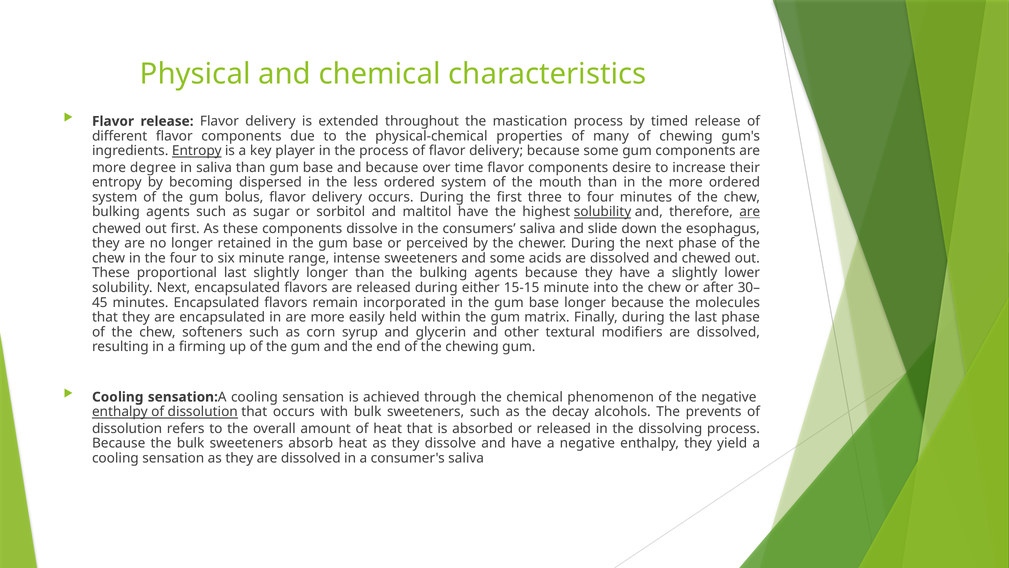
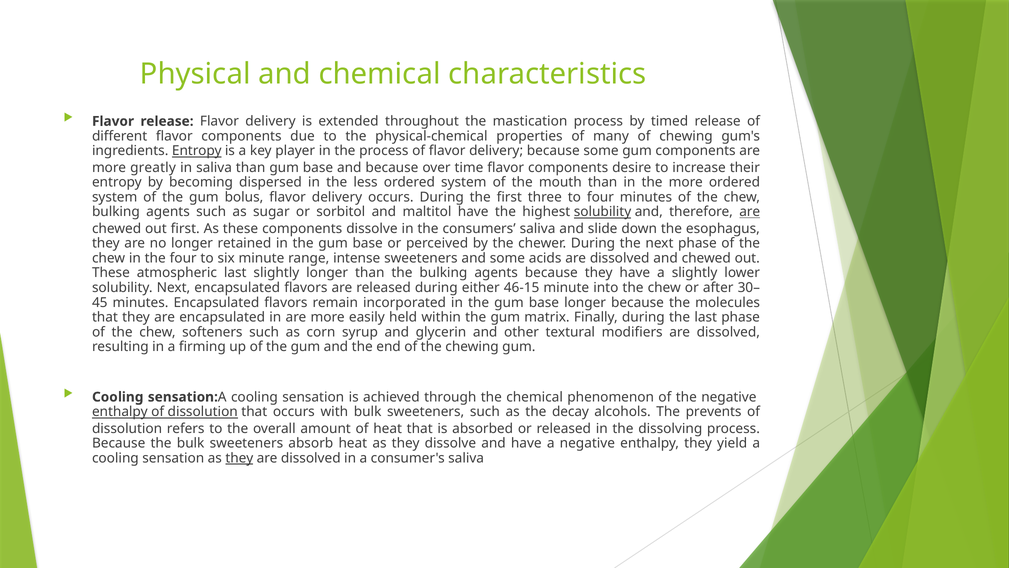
degree: degree -> greatly
proportional: proportional -> atmospheric
15-15: 15-15 -> 46-15
they at (239, 458) underline: none -> present
